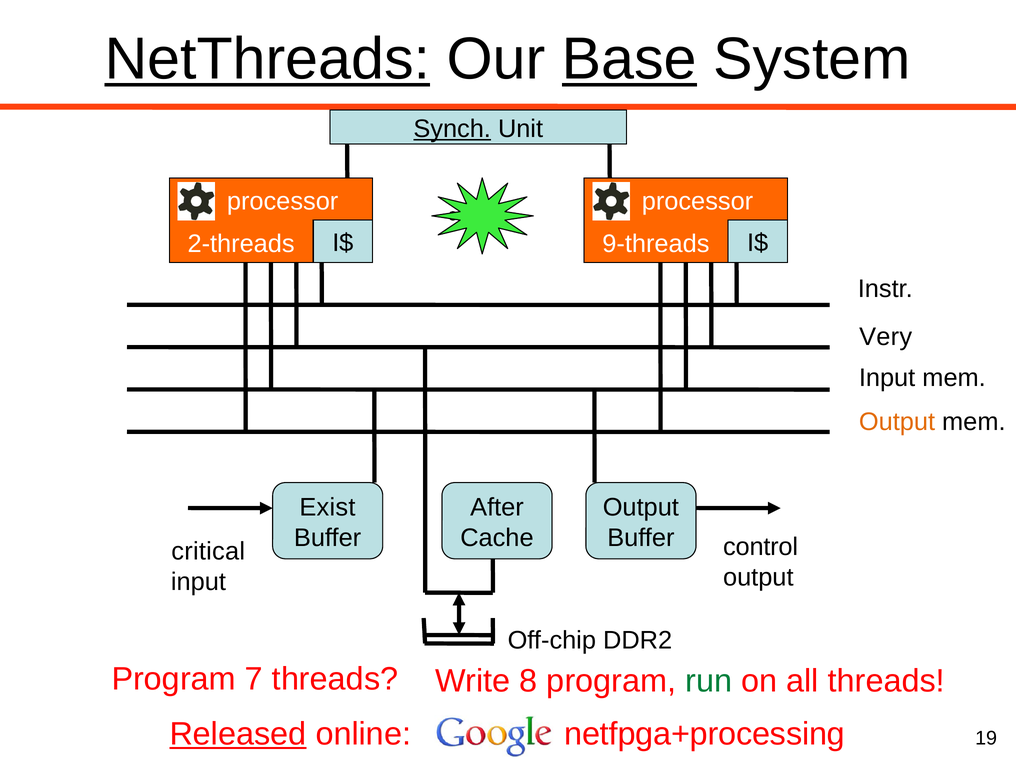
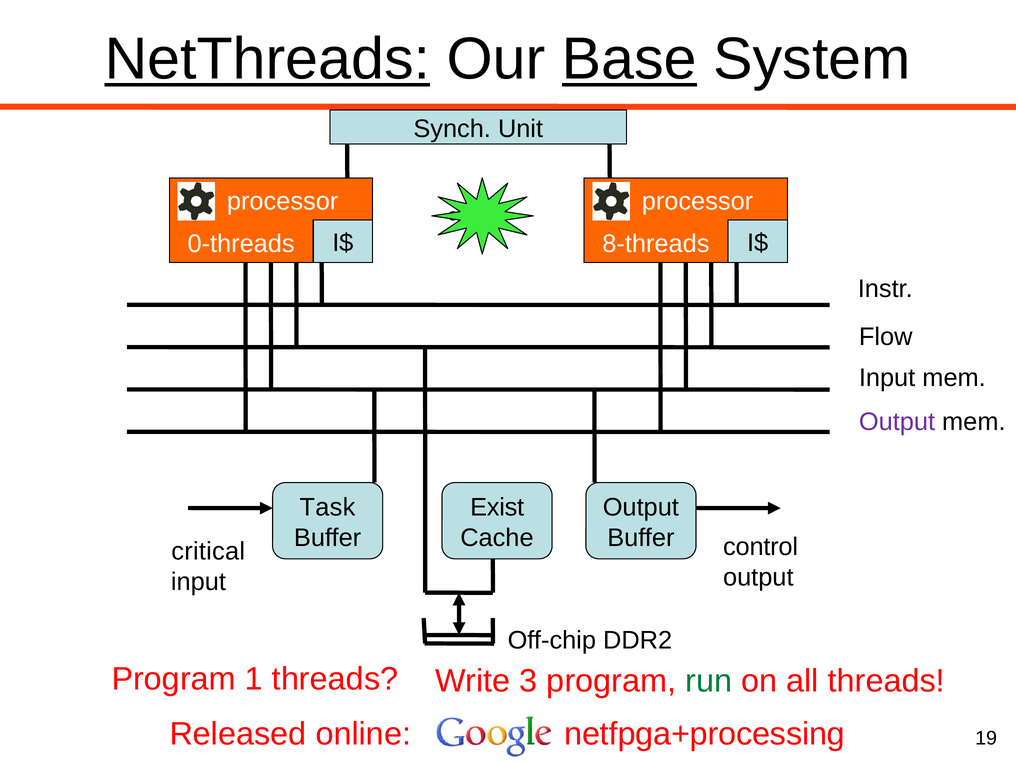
Synch underline: present -> none
2-threads: 2-threads -> 0-threads
9-threads: 9-threads -> 8-threads
Very: Very -> Flow
Output at (897, 422) colour: orange -> purple
Exist: Exist -> Task
After: After -> Exist
7: 7 -> 1
8: 8 -> 3
Released underline: present -> none
